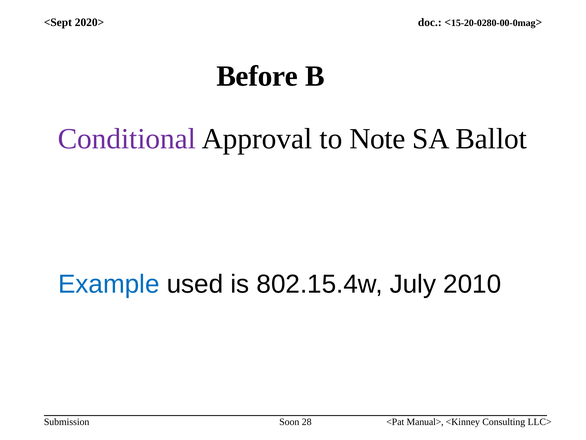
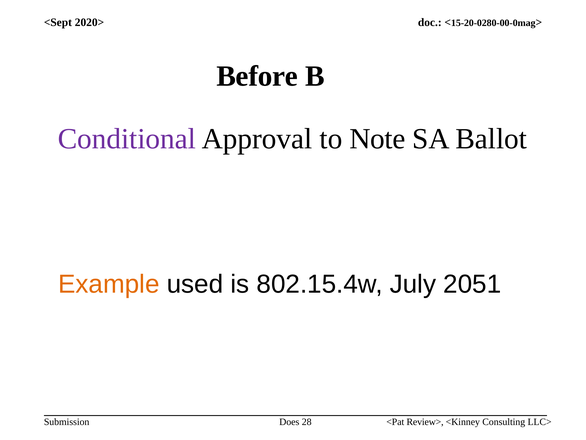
Example colour: blue -> orange
2010: 2010 -> 2051
Soon: Soon -> Does
Manual>: Manual> -> Review>
